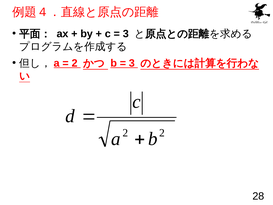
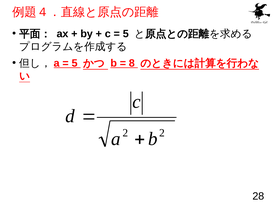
3 at (126, 34): 3 -> 5
2 at (75, 63): 2 -> 5
3 at (132, 63): 3 -> 8
